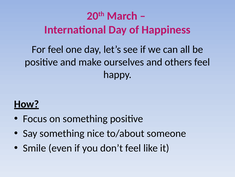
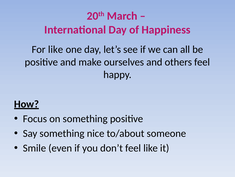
For feel: feel -> like
